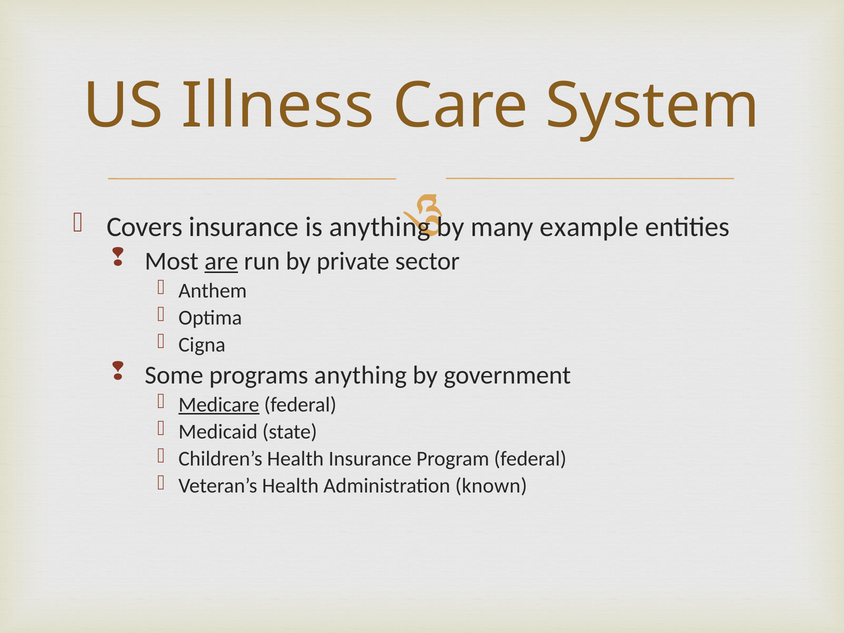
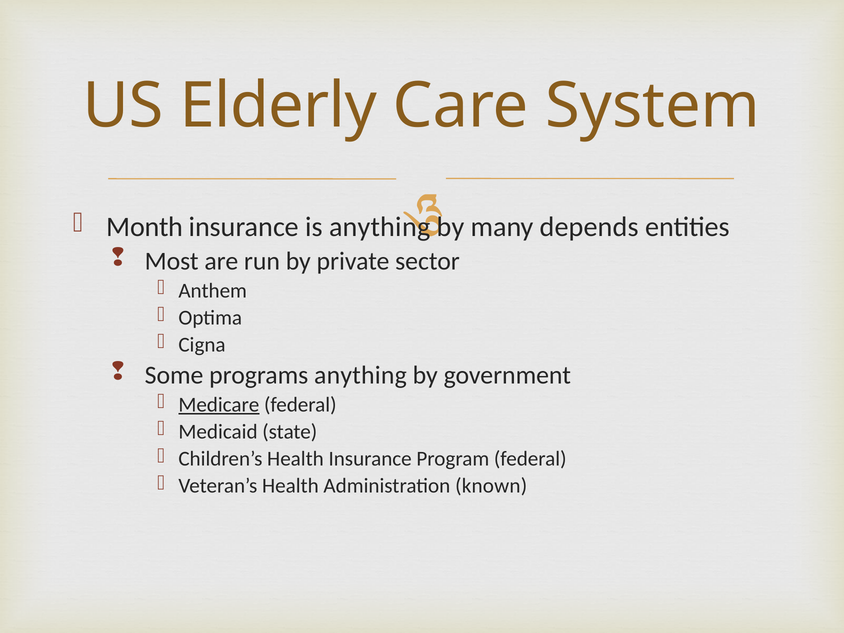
Illness: Illness -> Elderly
Covers: Covers -> Month
example: example -> depends
are underline: present -> none
